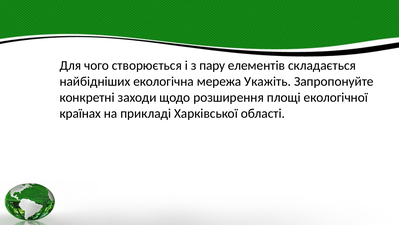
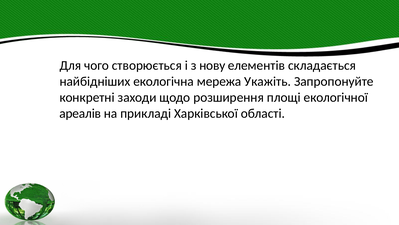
пару: пару -> нову
країнах: країнах -> ареалів
